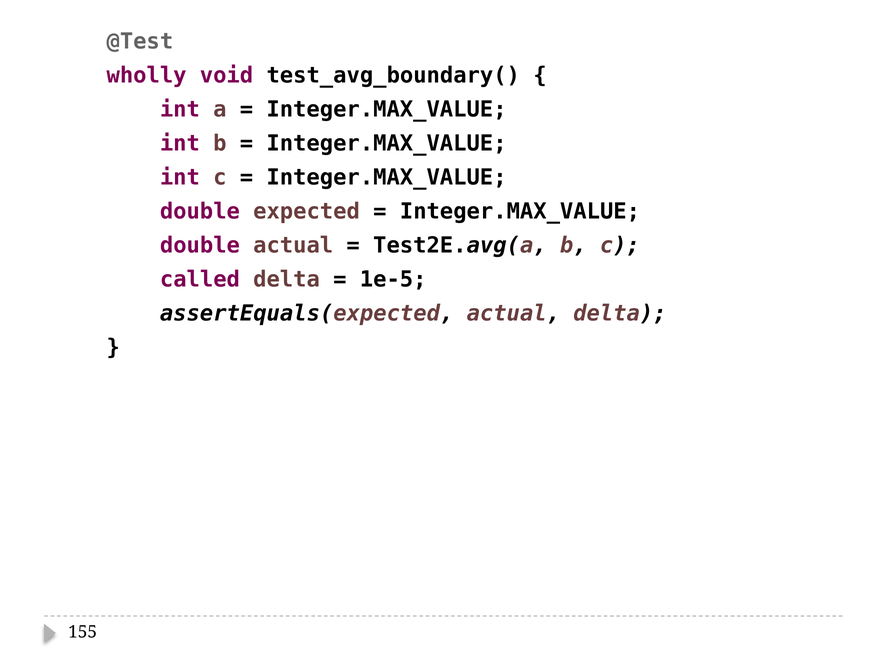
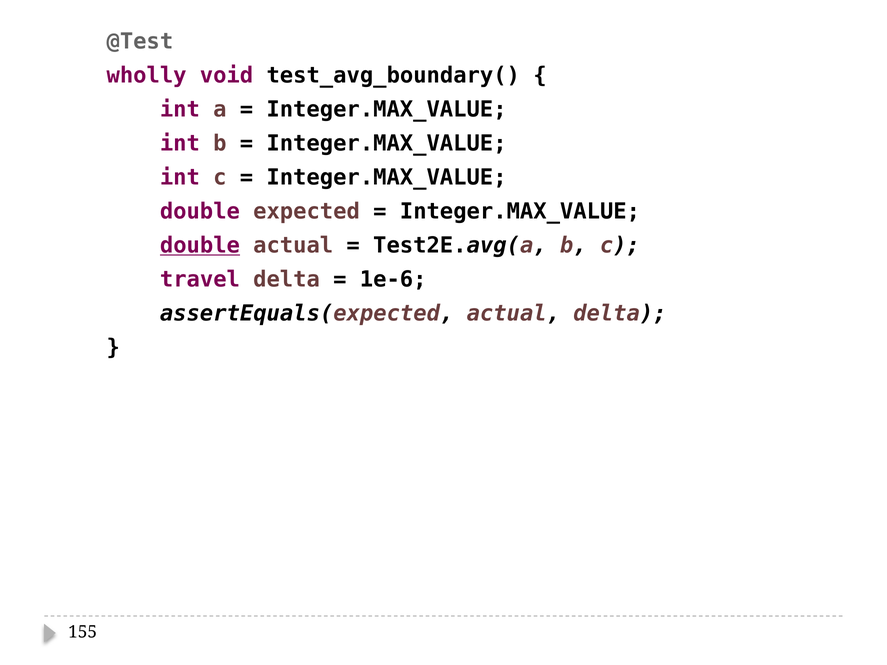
double at (200, 246) underline: none -> present
called: called -> travel
1e-5: 1e-5 -> 1e-6
